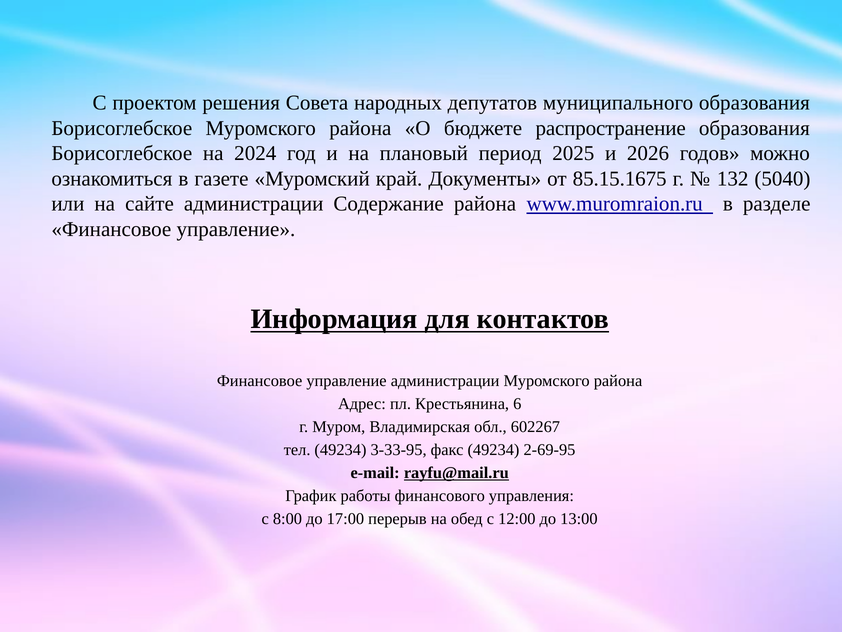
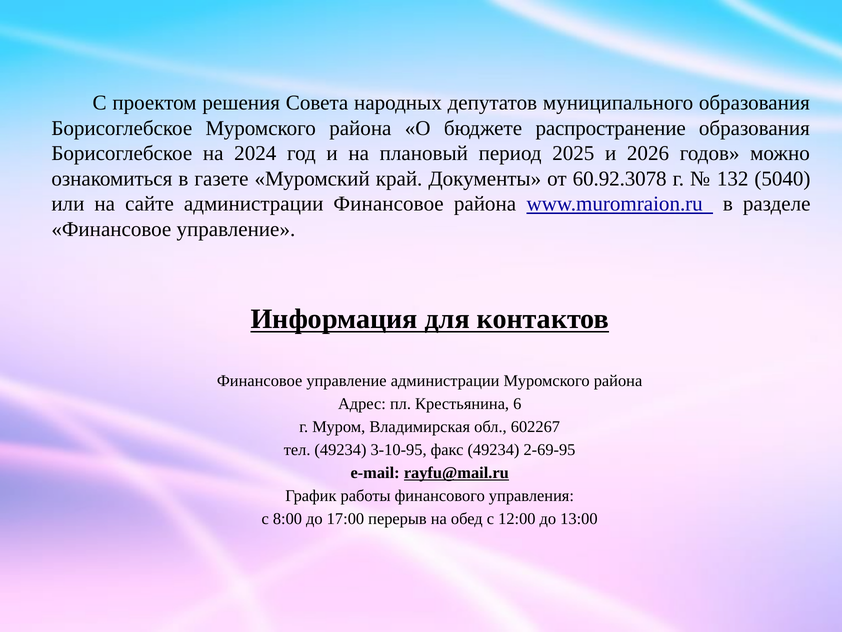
85.15.1675: 85.15.1675 -> 60.92.3078
администрации Содержание: Содержание -> Финансовое
3-33-95: 3-33-95 -> 3-10-95
